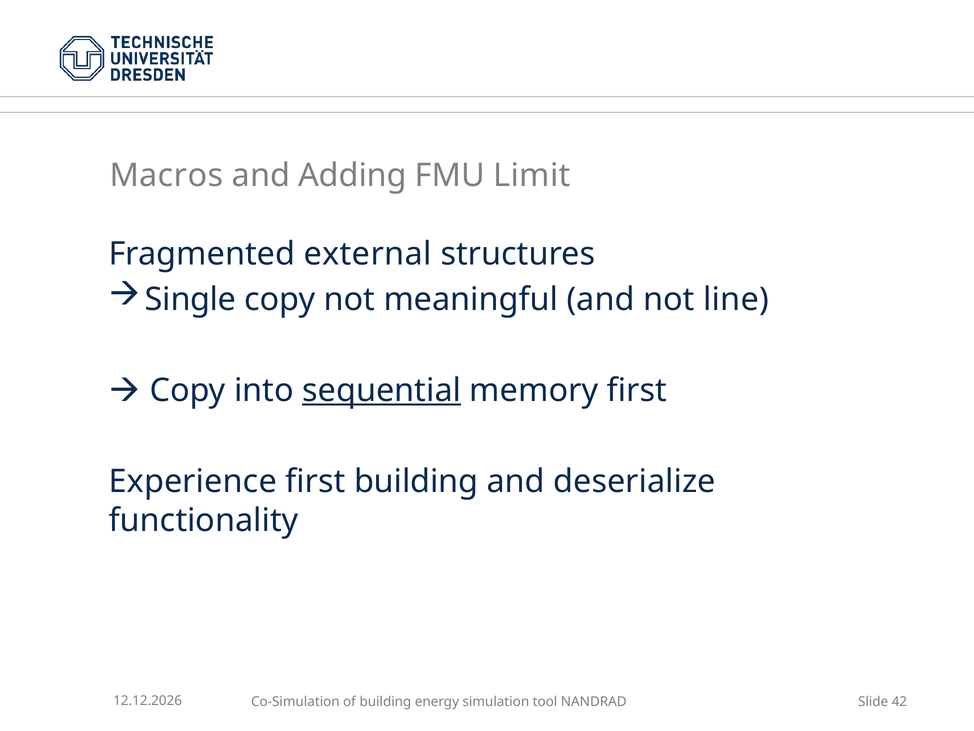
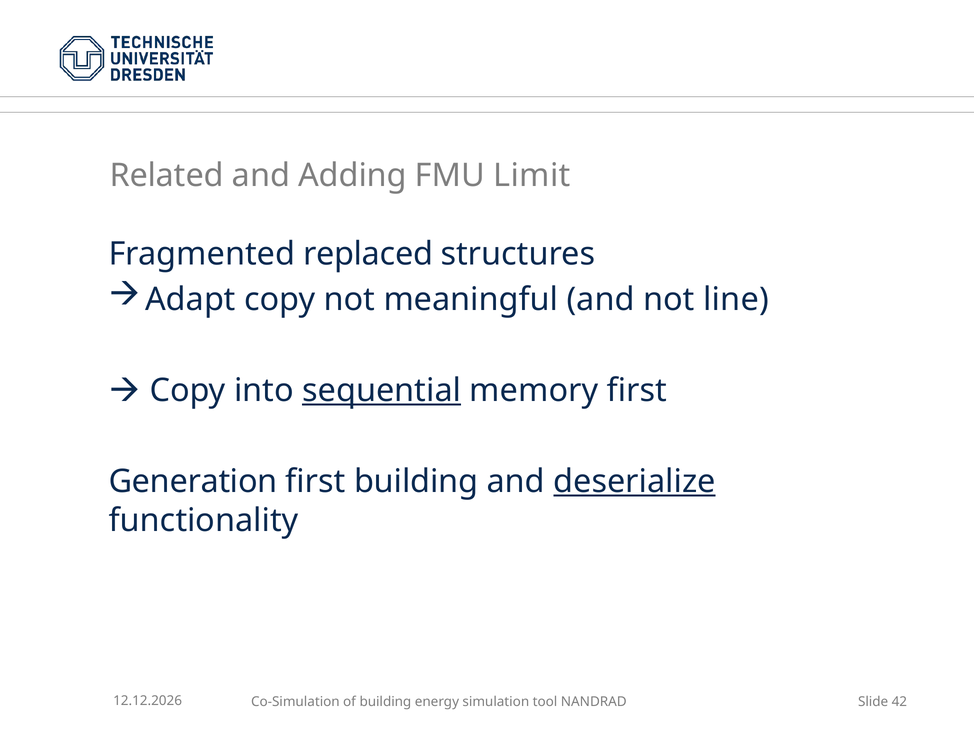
Macros: Macros -> Related
external: external -> replaced
Single: Single -> Adapt
Experience: Experience -> Generation
deserialize underline: none -> present
